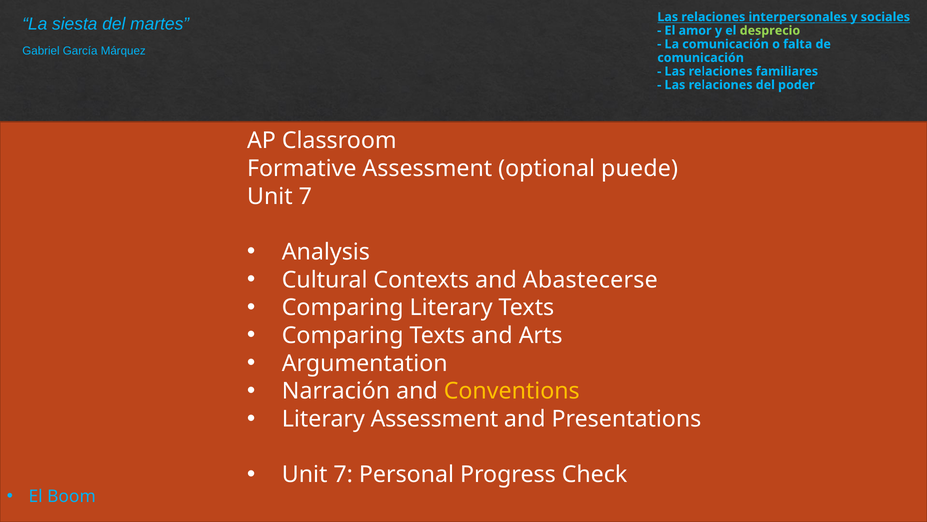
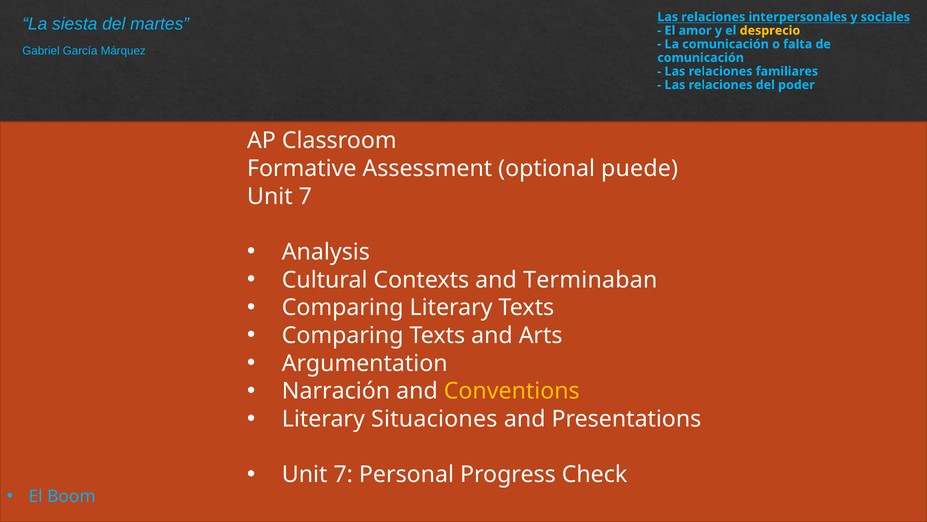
desprecio colour: light green -> yellow
Abastecerse: Abastecerse -> Terminaban
Literary Assessment: Assessment -> Situaciones
